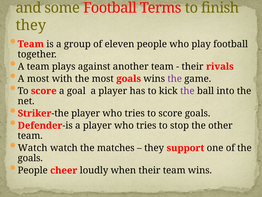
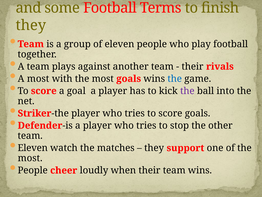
the at (175, 79) colour: purple -> blue
Watch at (33, 148): Watch -> Eleven
goals at (30, 158): goals -> most
